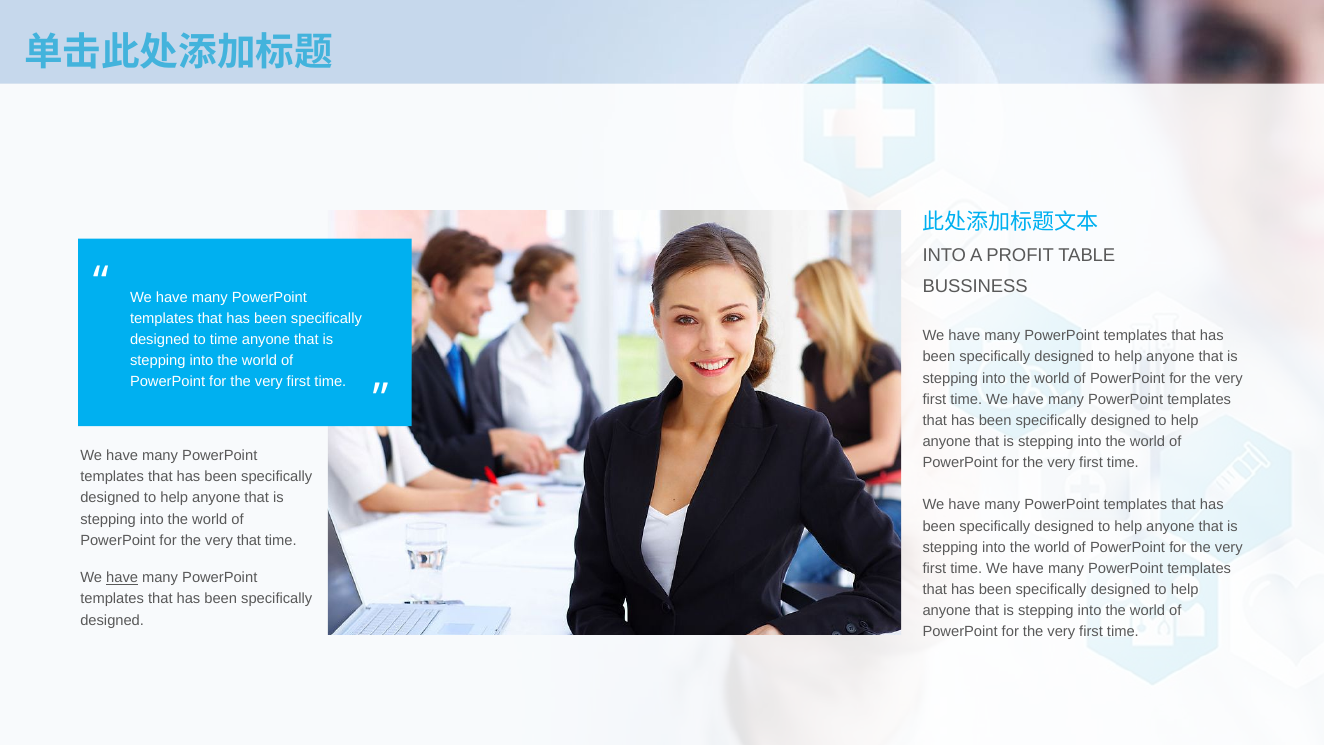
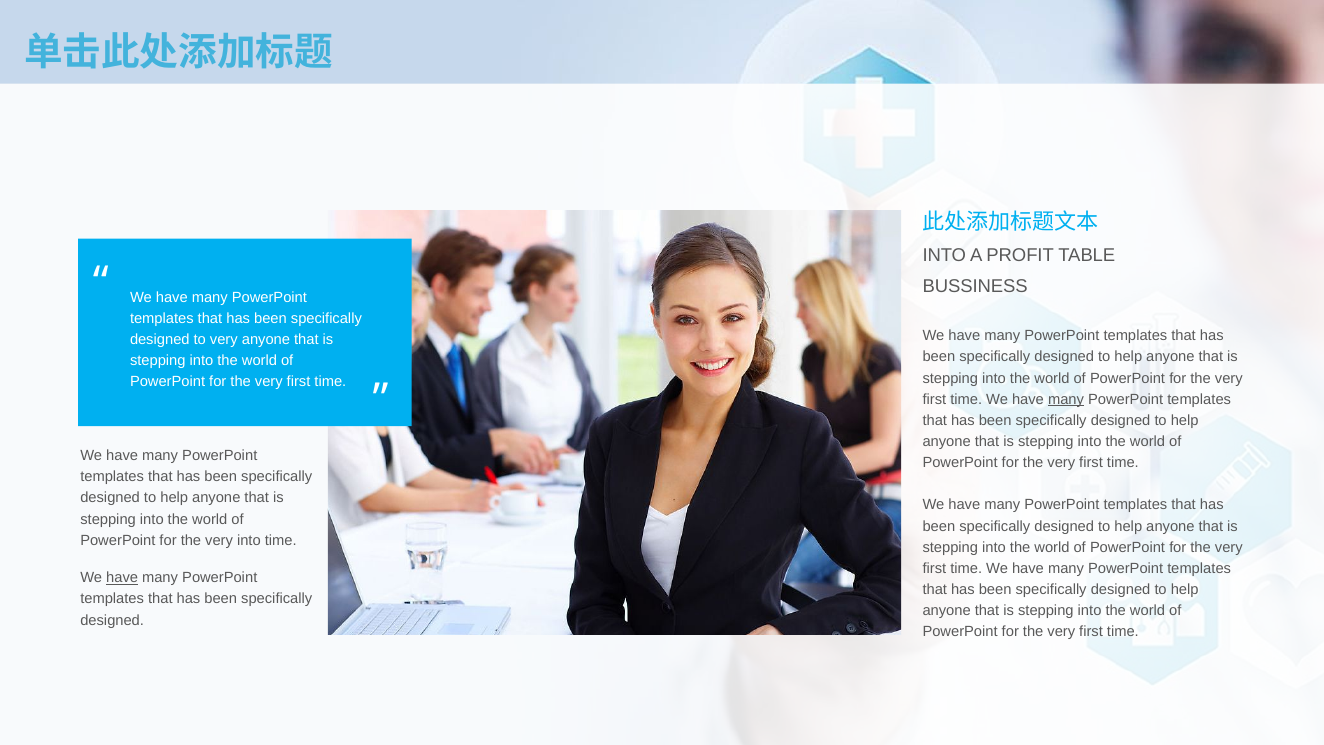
to time: time -> very
many at (1066, 399) underline: none -> present
very that: that -> into
